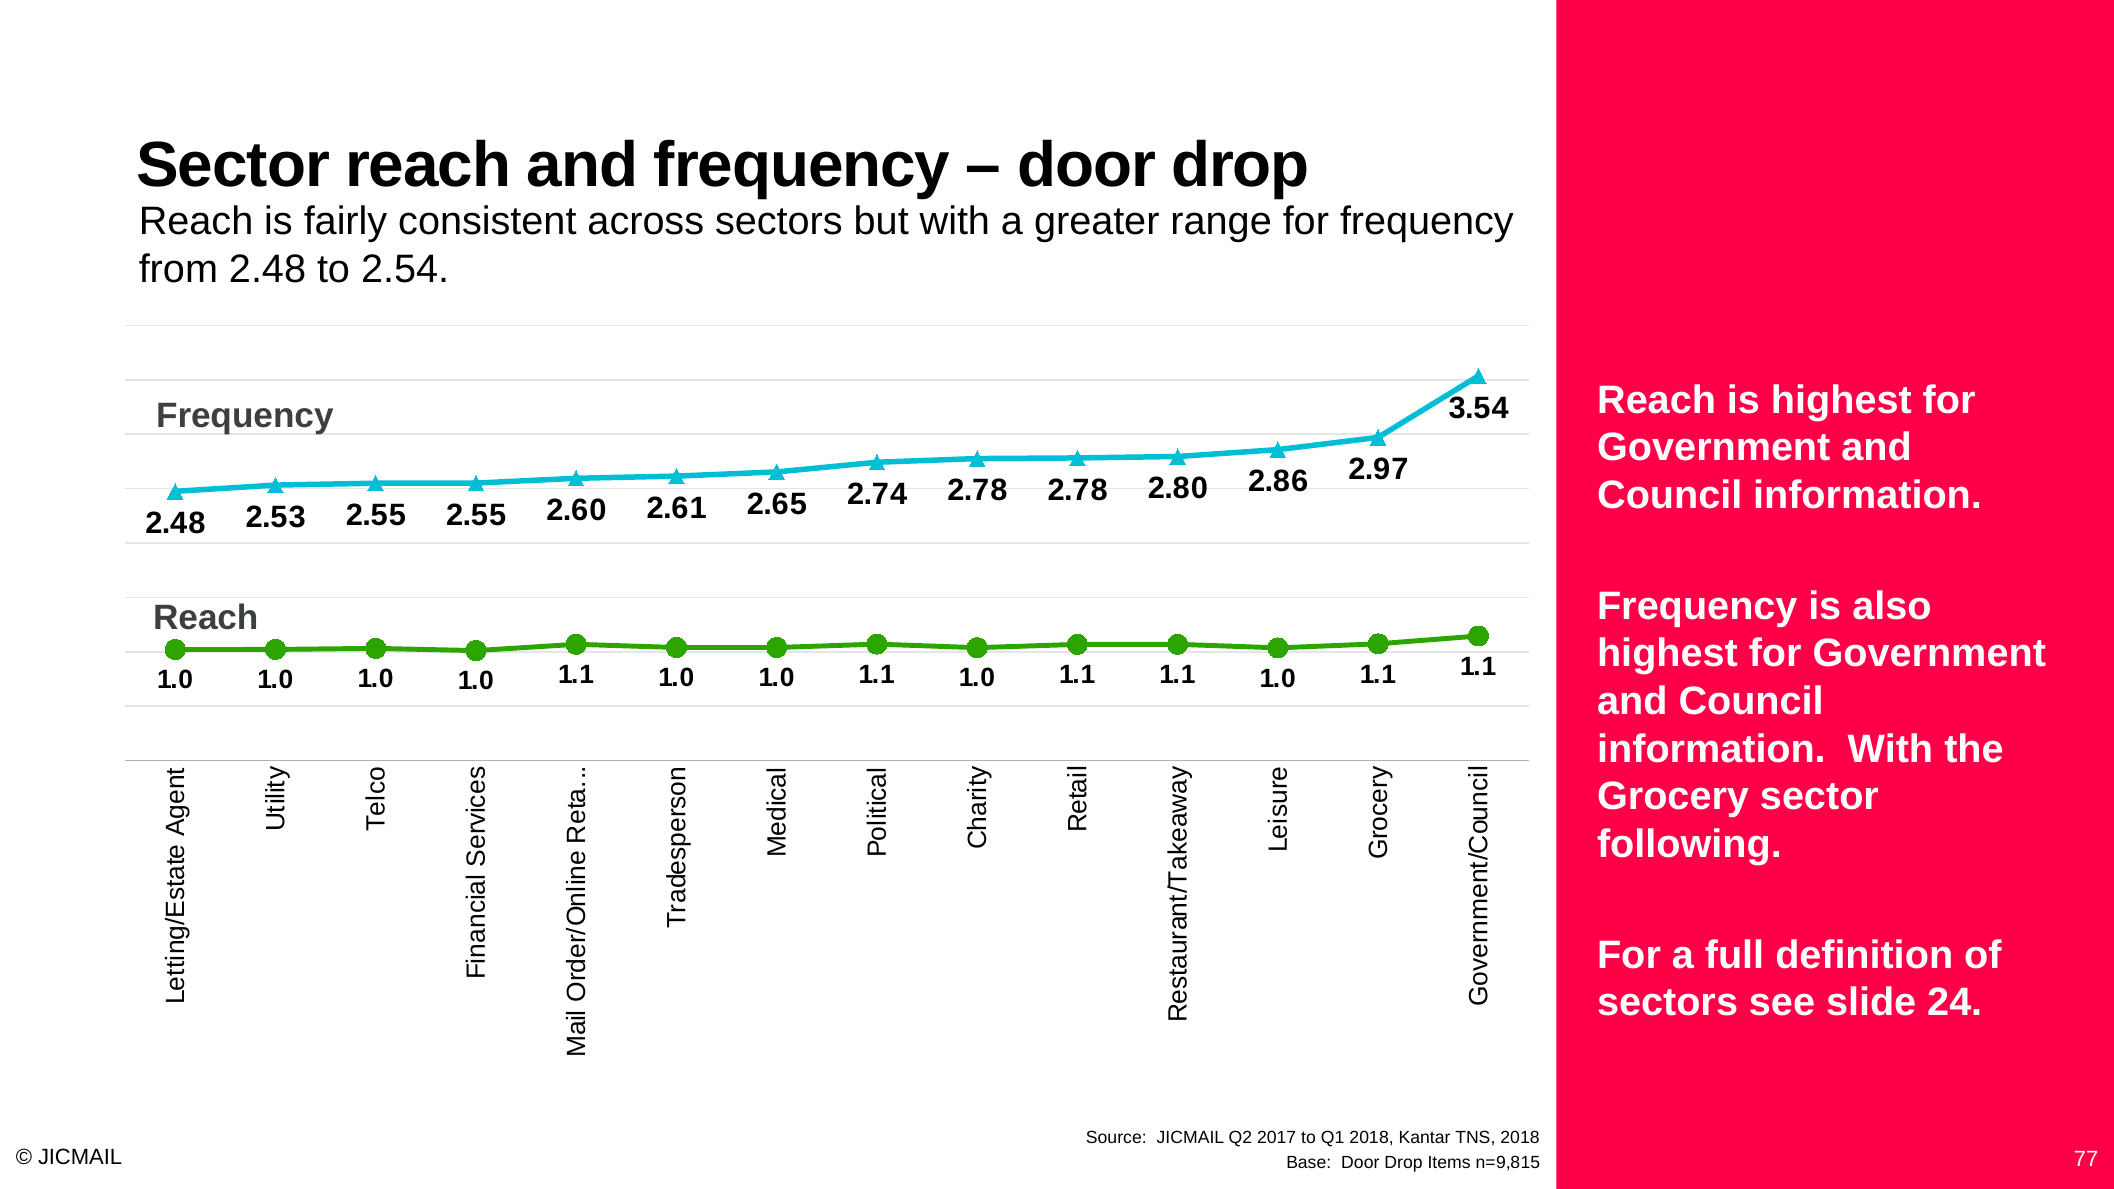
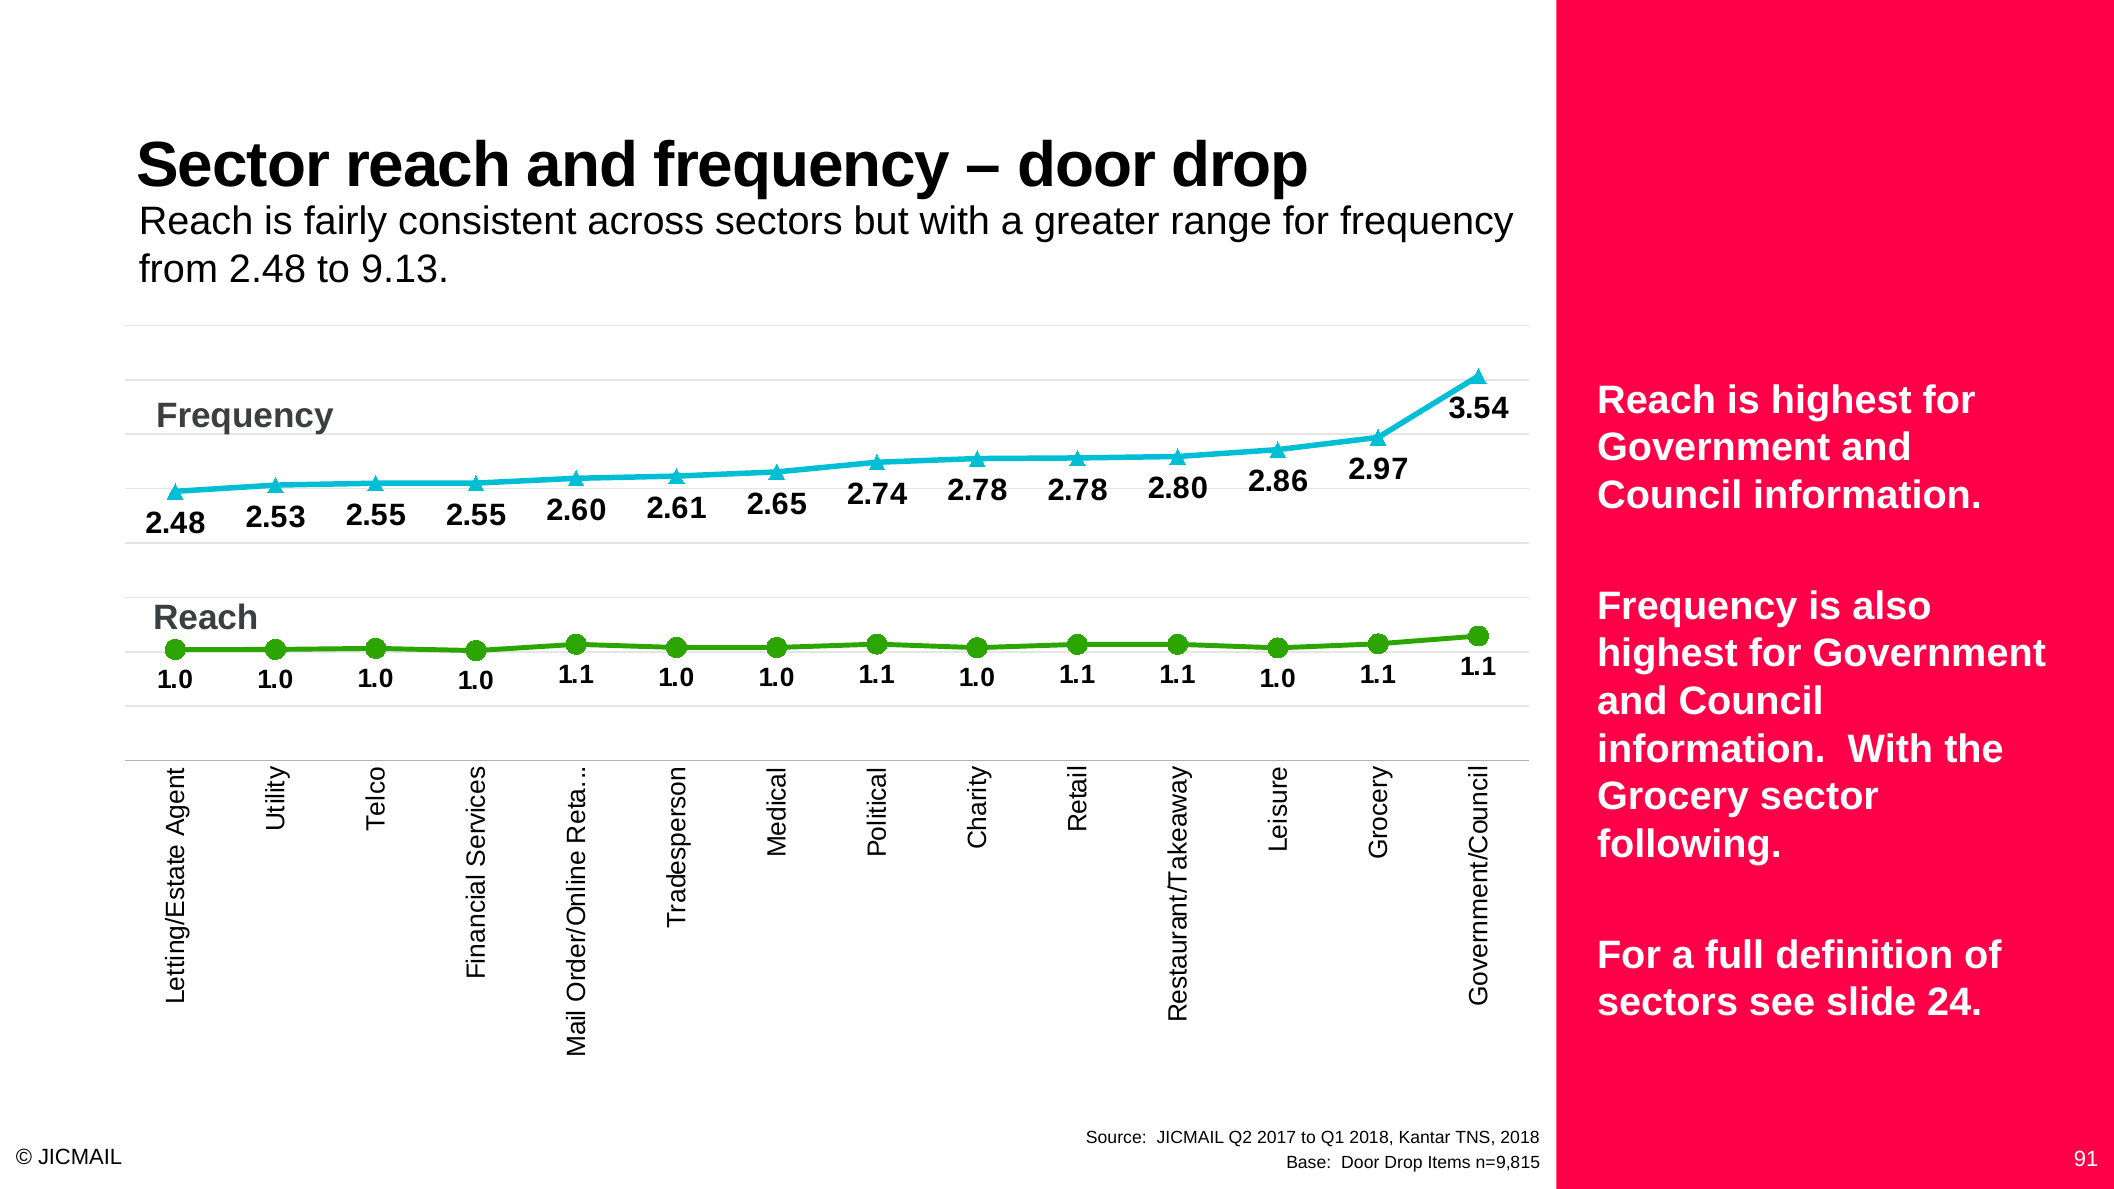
2.54: 2.54 -> 9.13
77: 77 -> 91
